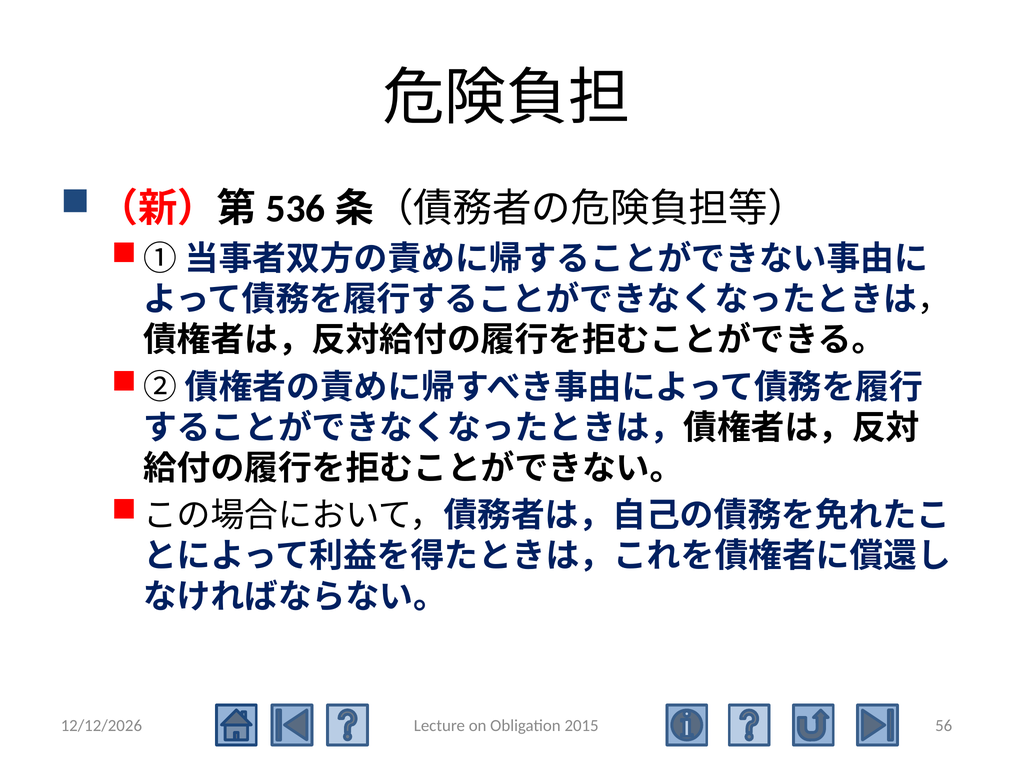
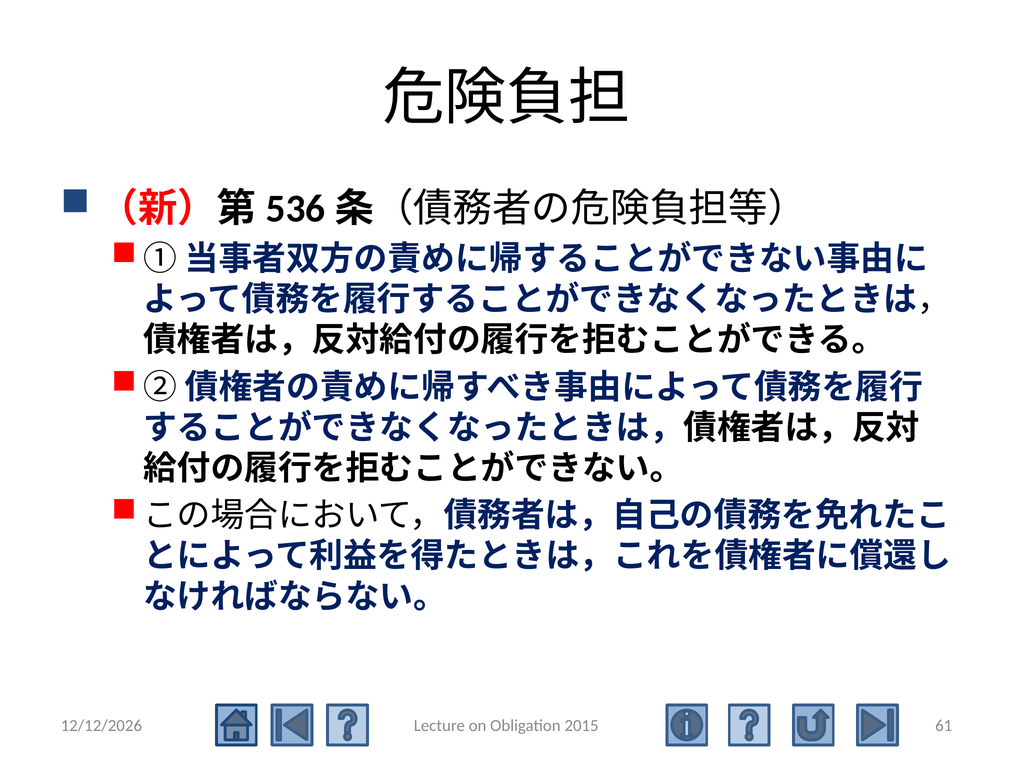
56: 56 -> 61
